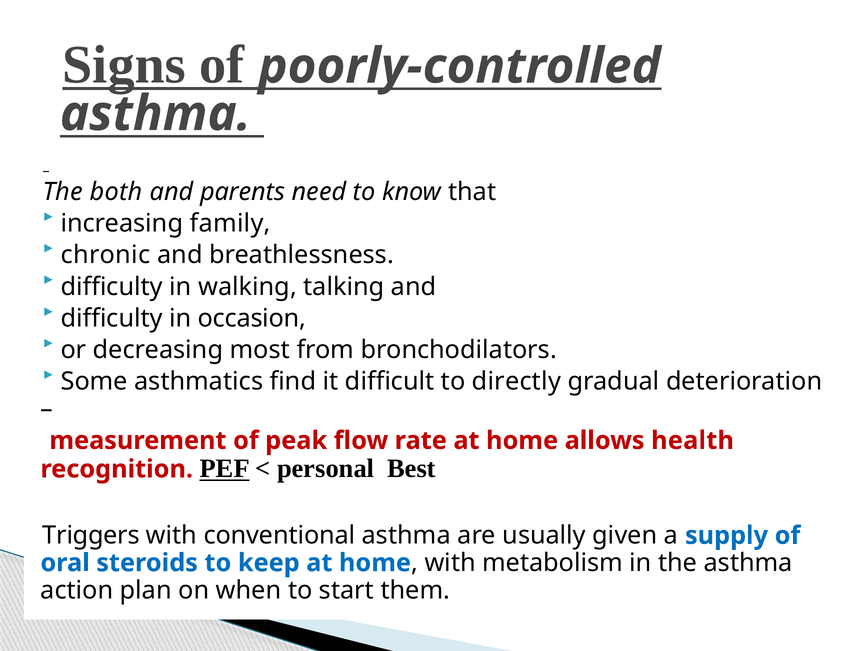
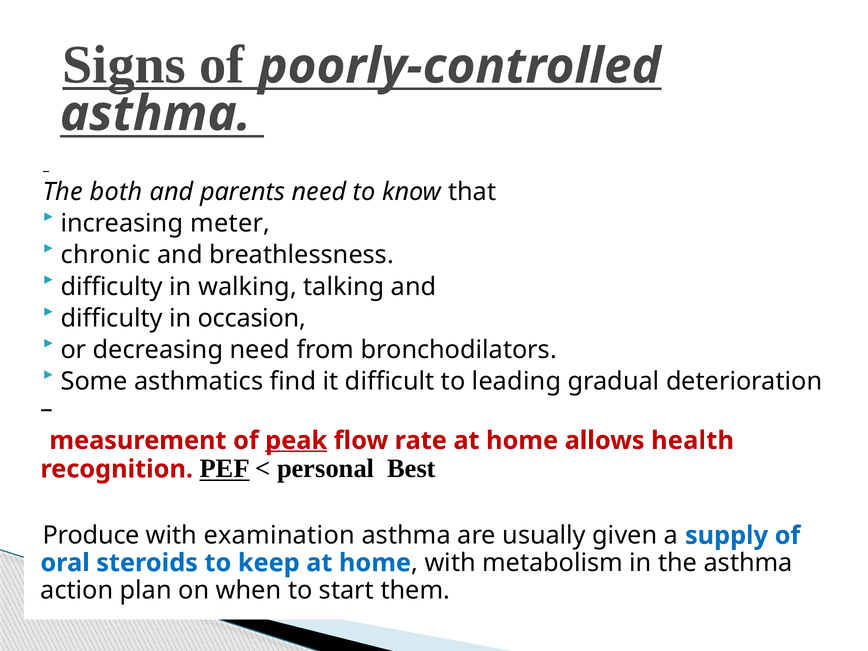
family: family -> meter
decreasing most: most -> need
directly: directly -> leading
peak underline: none -> present
Triggers: Triggers -> Produce
conventional: conventional -> examination
